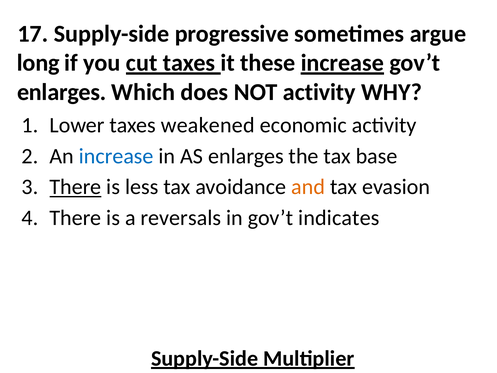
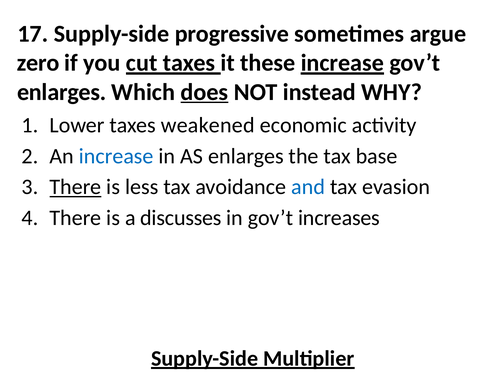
long: long -> zero
does underline: none -> present
NOT activity: activity -> instead
and colour: orange -> blue
reversals: reversals -> discusses
indicates: indicates -> increases
